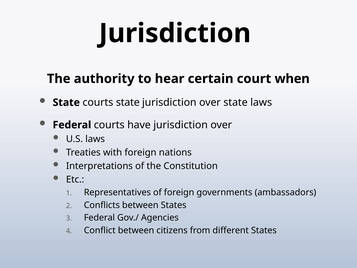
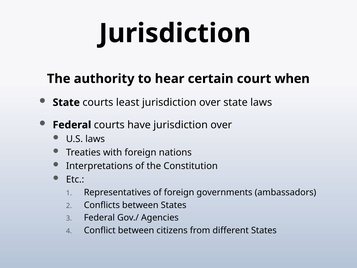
courts state: state -> least
